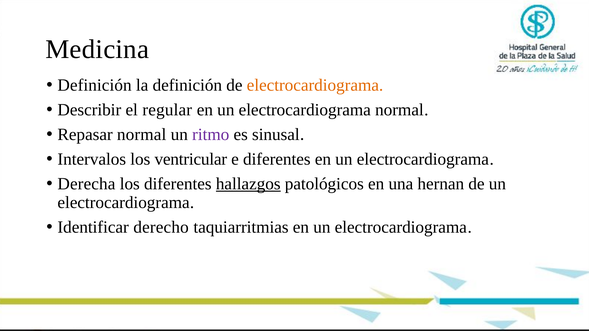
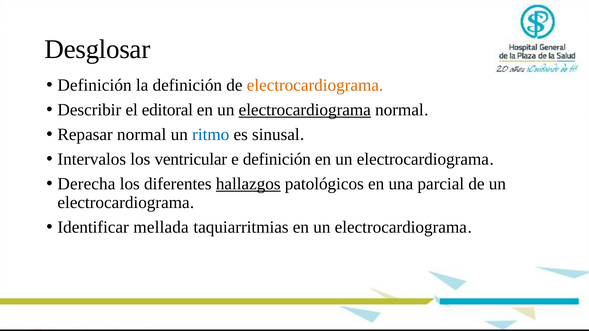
Medicina: Medicina -> Desglosar
regular: regular -> editoral
electrocardiograma at (305, 110) underline: none -> present
ritmo colour: purple -> blue
e diferentes: diferentes -> definición
hernan: hernan -> parcial
derecho: derecho -> mellada
